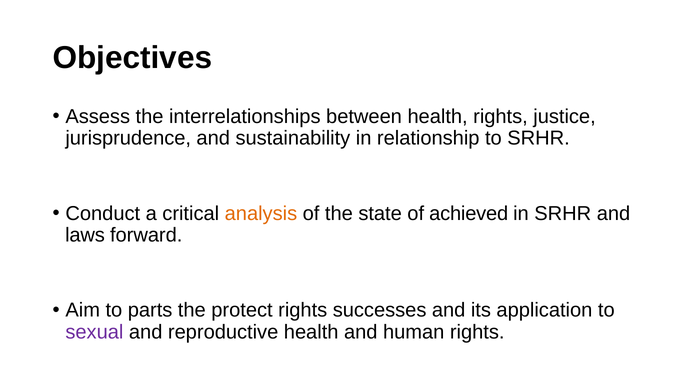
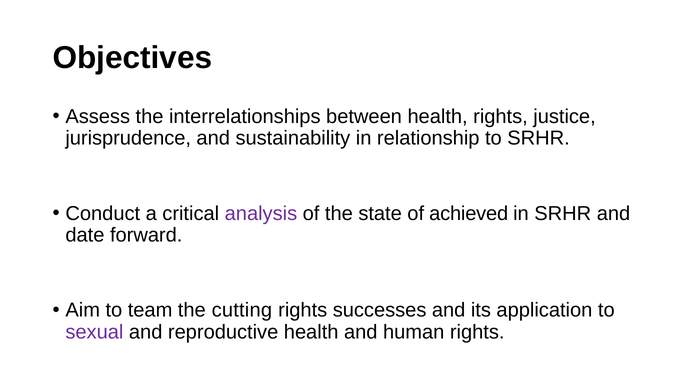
analysis colour: orange -> purple
laws: laws -> date
parts: parts -> team
protect: protect -> cutting
